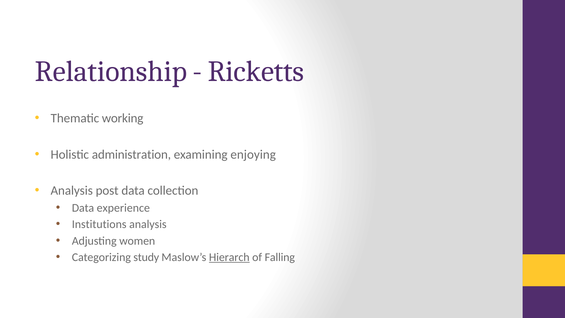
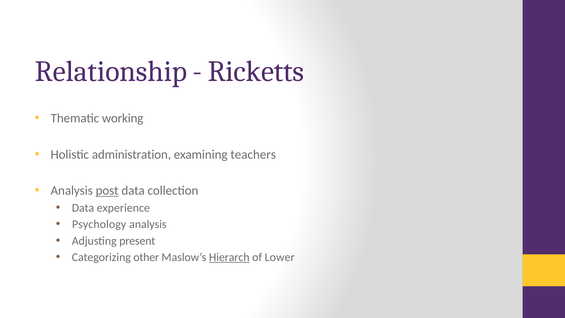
enjoying: enjoying -> teachers
post underline: none -> present
Institutions: Institutions -> Psychology
women: women -> present
study: study -> other
Falling: Falling -> Lower
